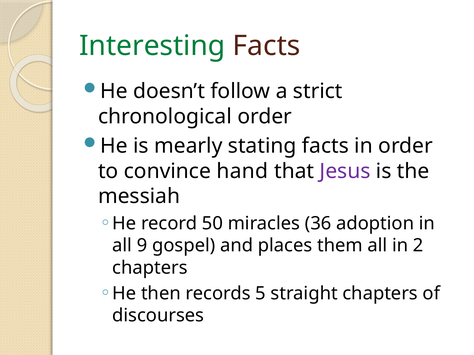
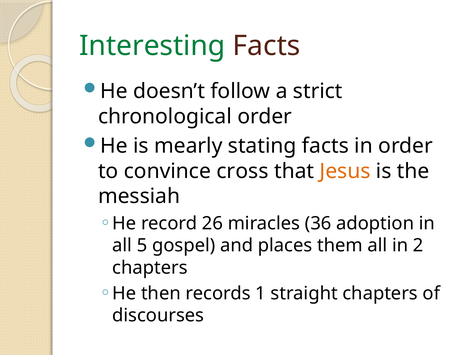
hand: hand -> cross
Jesus colour: purple -> orange
50: 50 -> 26
9: 9 -> 5
5: 5 -> 1
